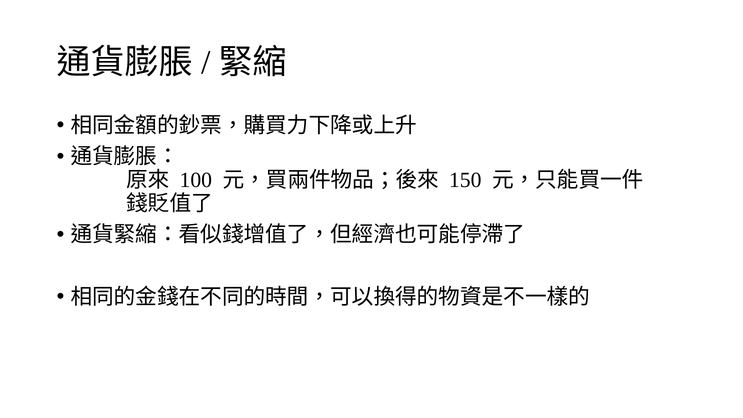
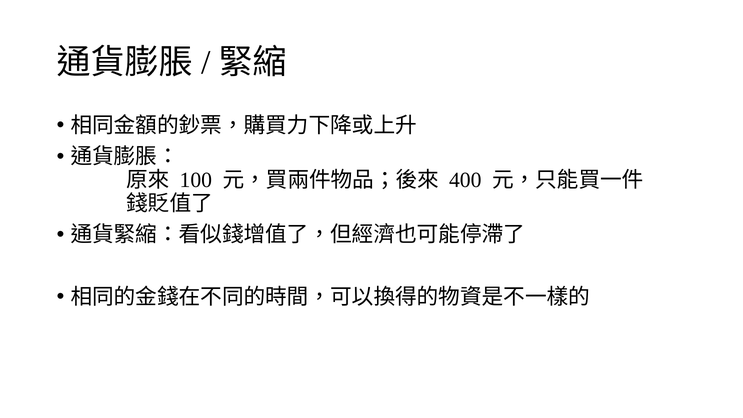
150: 150 -> 400
